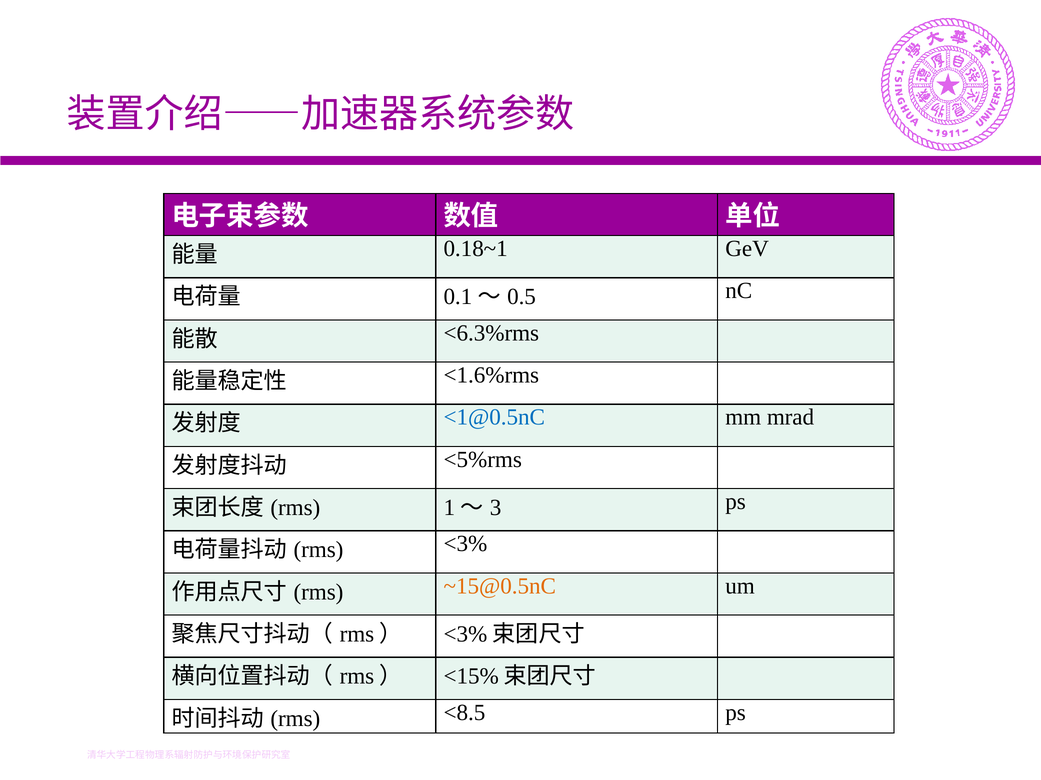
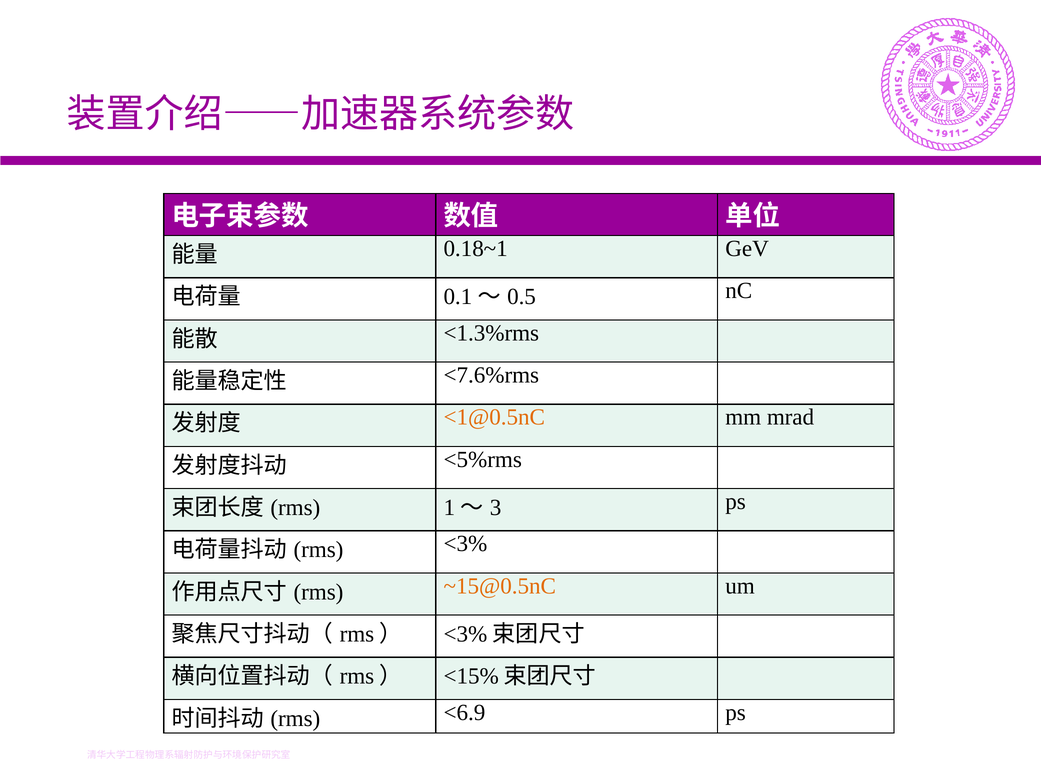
<6.3%rms: <6.3%rms -> <1.3%rms
<1.6%rms: <1.6%rms -> <7.6%rms
<1@0.5nC colour: blue -> orange
<8.5: <8.5 -> <6.9
